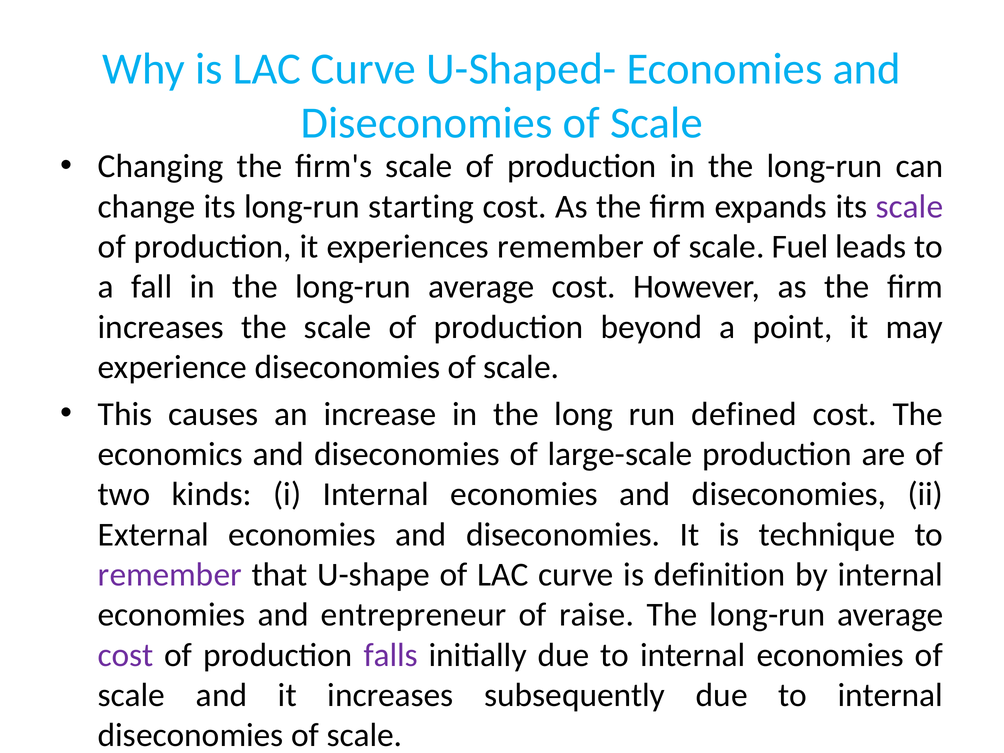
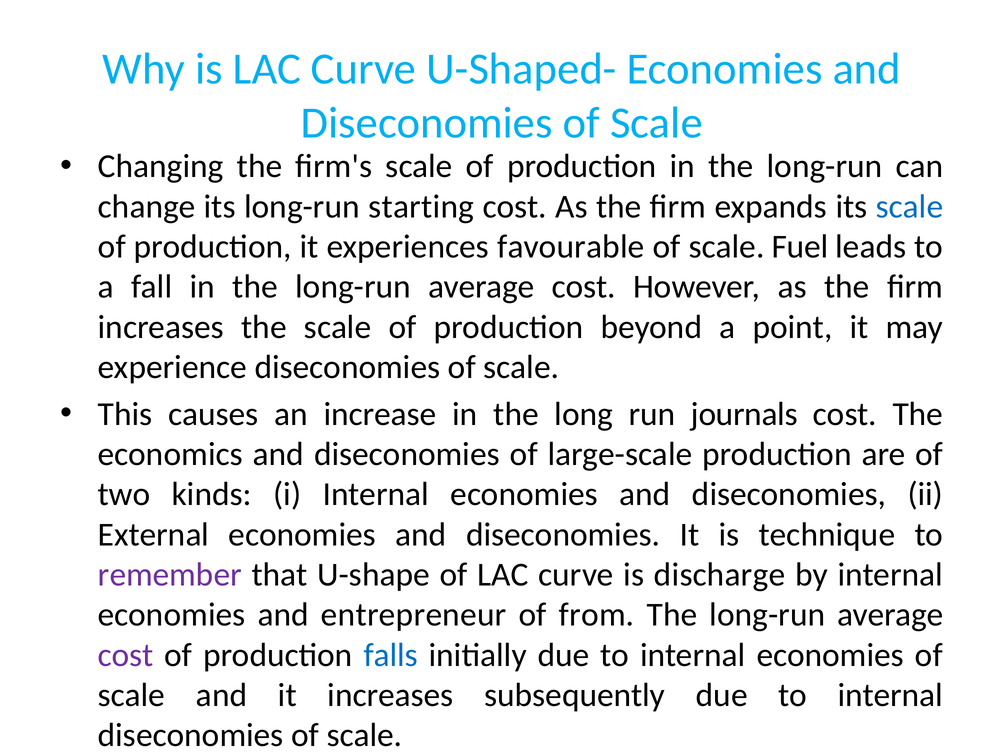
scale at (910, 207) colour: purple -> blue
experiences remember: remember -> favourable
defined: defined -> journals
definition: definition -> discharge
raise: raise -> from
falls colour: purple -> blue
